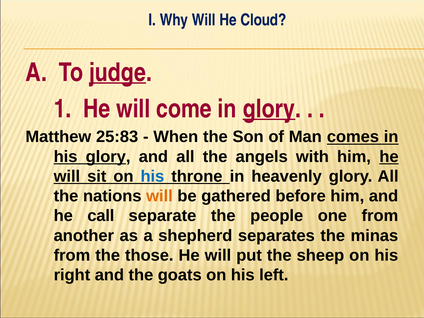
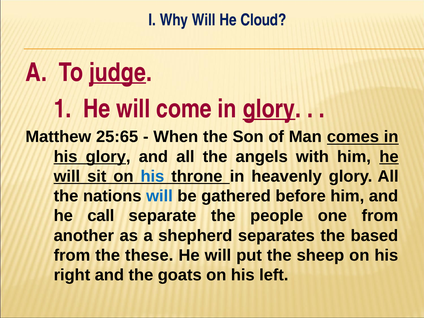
25:83: 25:83 -> 25:65
will at (159, 196) colour: orange -> blue
minas: minas -> based
those: those -> these
